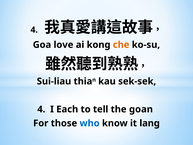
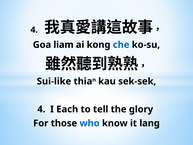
love: love -> liam
che colour: orange -> blue
Sui-liau: Sui-liau -> Sui-like
goan: goan -> glory
